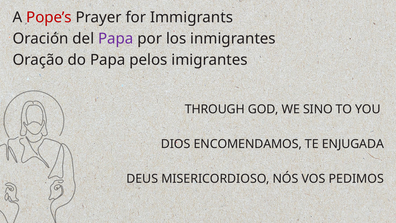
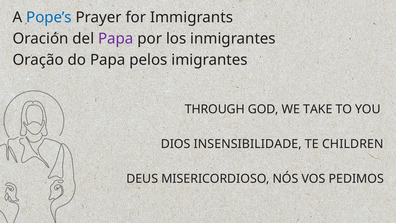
Pope’s colour: red -> blue
SINO: SINO -> TAKE
ENCOMENDAMOS: ENCOMENDAMOS -> INSENSIBILIDADE
ENJUGADA: ENJUGADA -> CHILDREN
